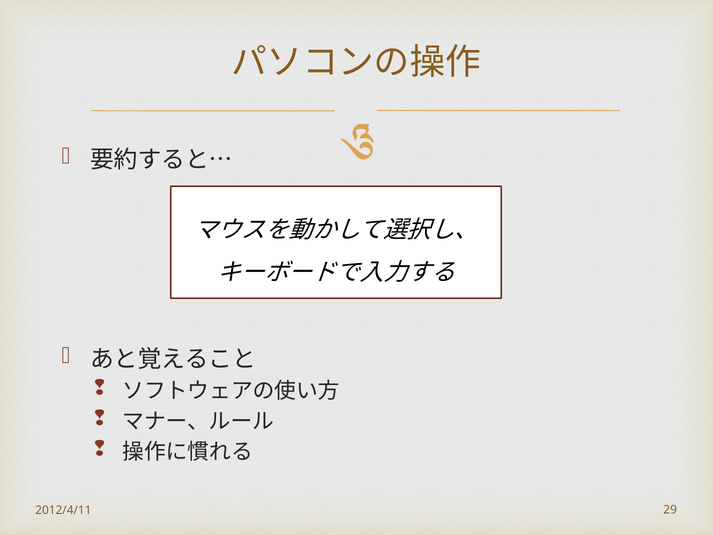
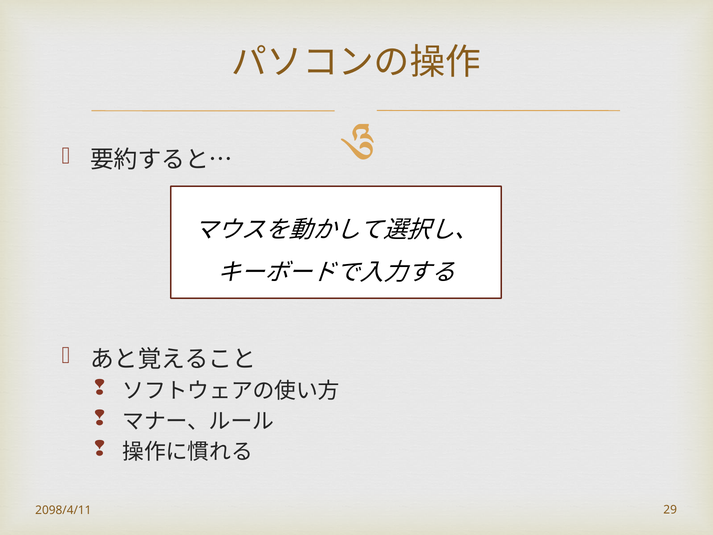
2012/4/11: 2012/4/11 -> 2098/4/11
